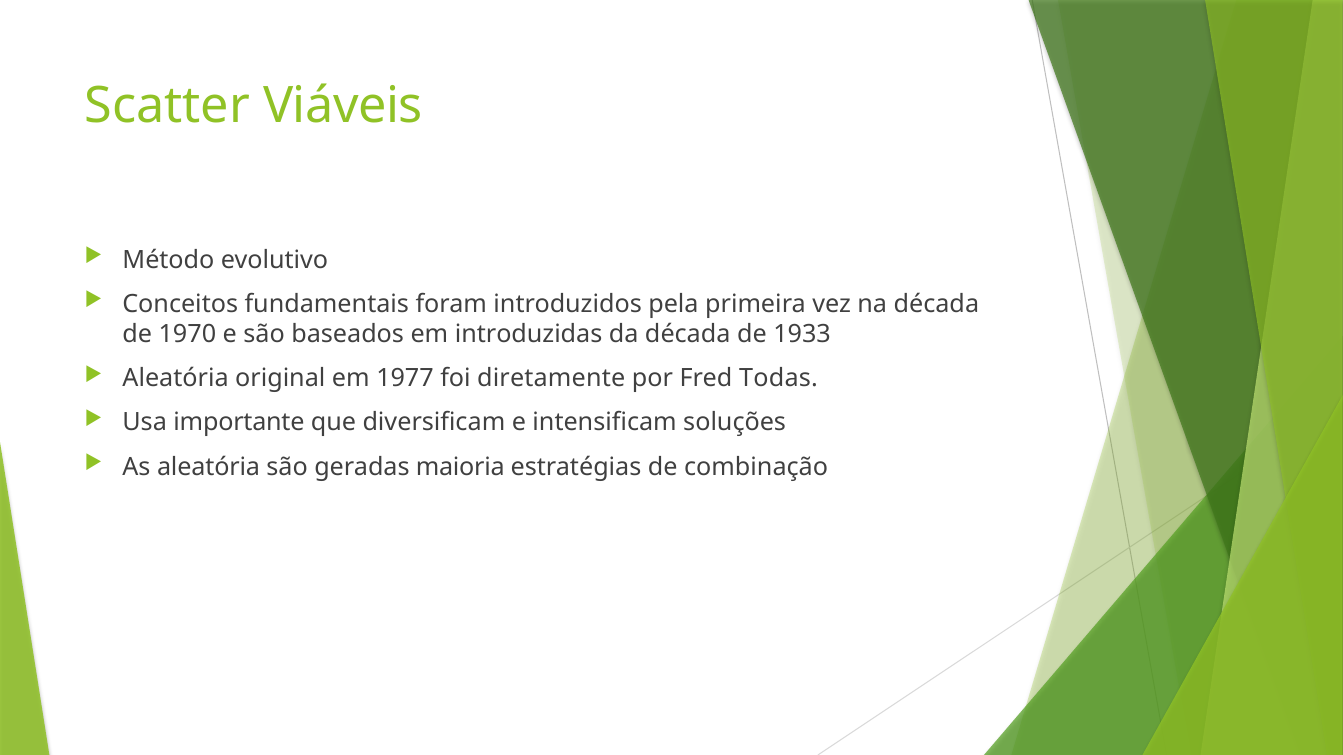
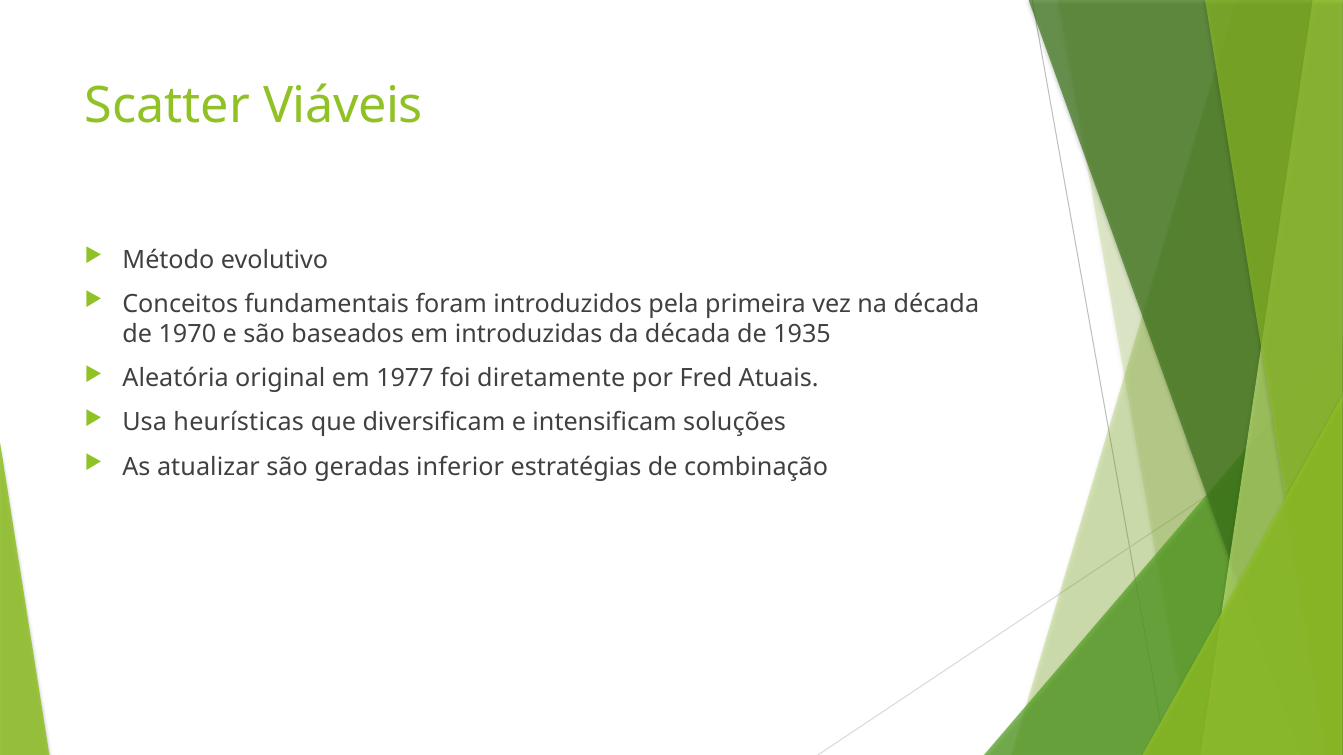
1933: 1933 -> 1935
Todas: Todas -> Atuais
importante: importante -> heurísticas
As aleatória: aleatória -> atualizar
maioria: maioria -> inferior
